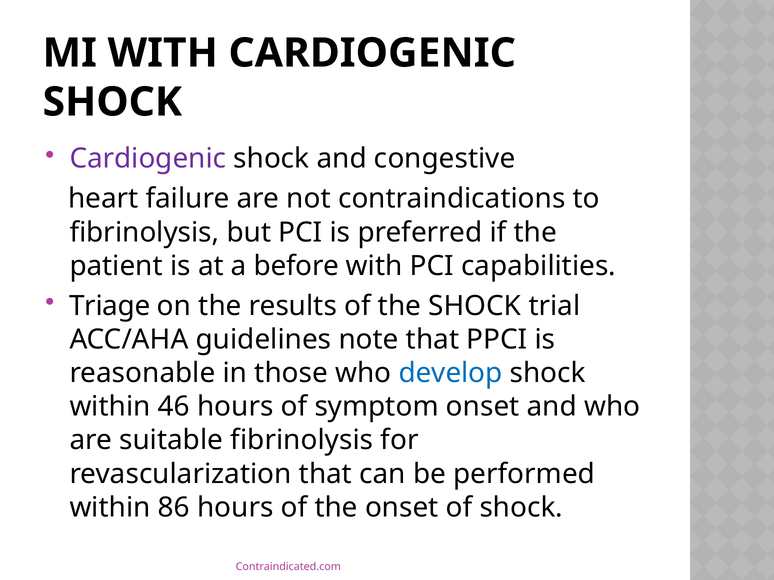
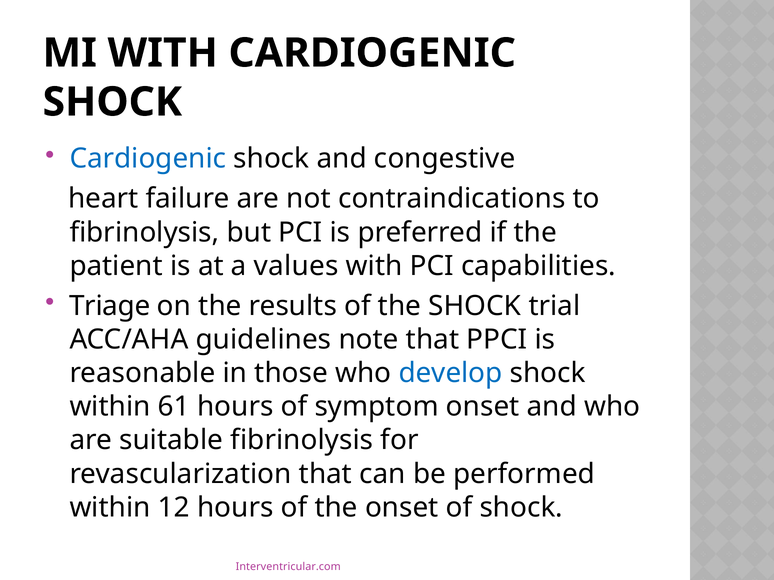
Cardiogenic at (148, 159) colour: purple -> blue
before: before -> values
46: 46 -> 61
86: 86 -> 12
Contraindicated.com: Contraindicated.com -> Interventricular.com
